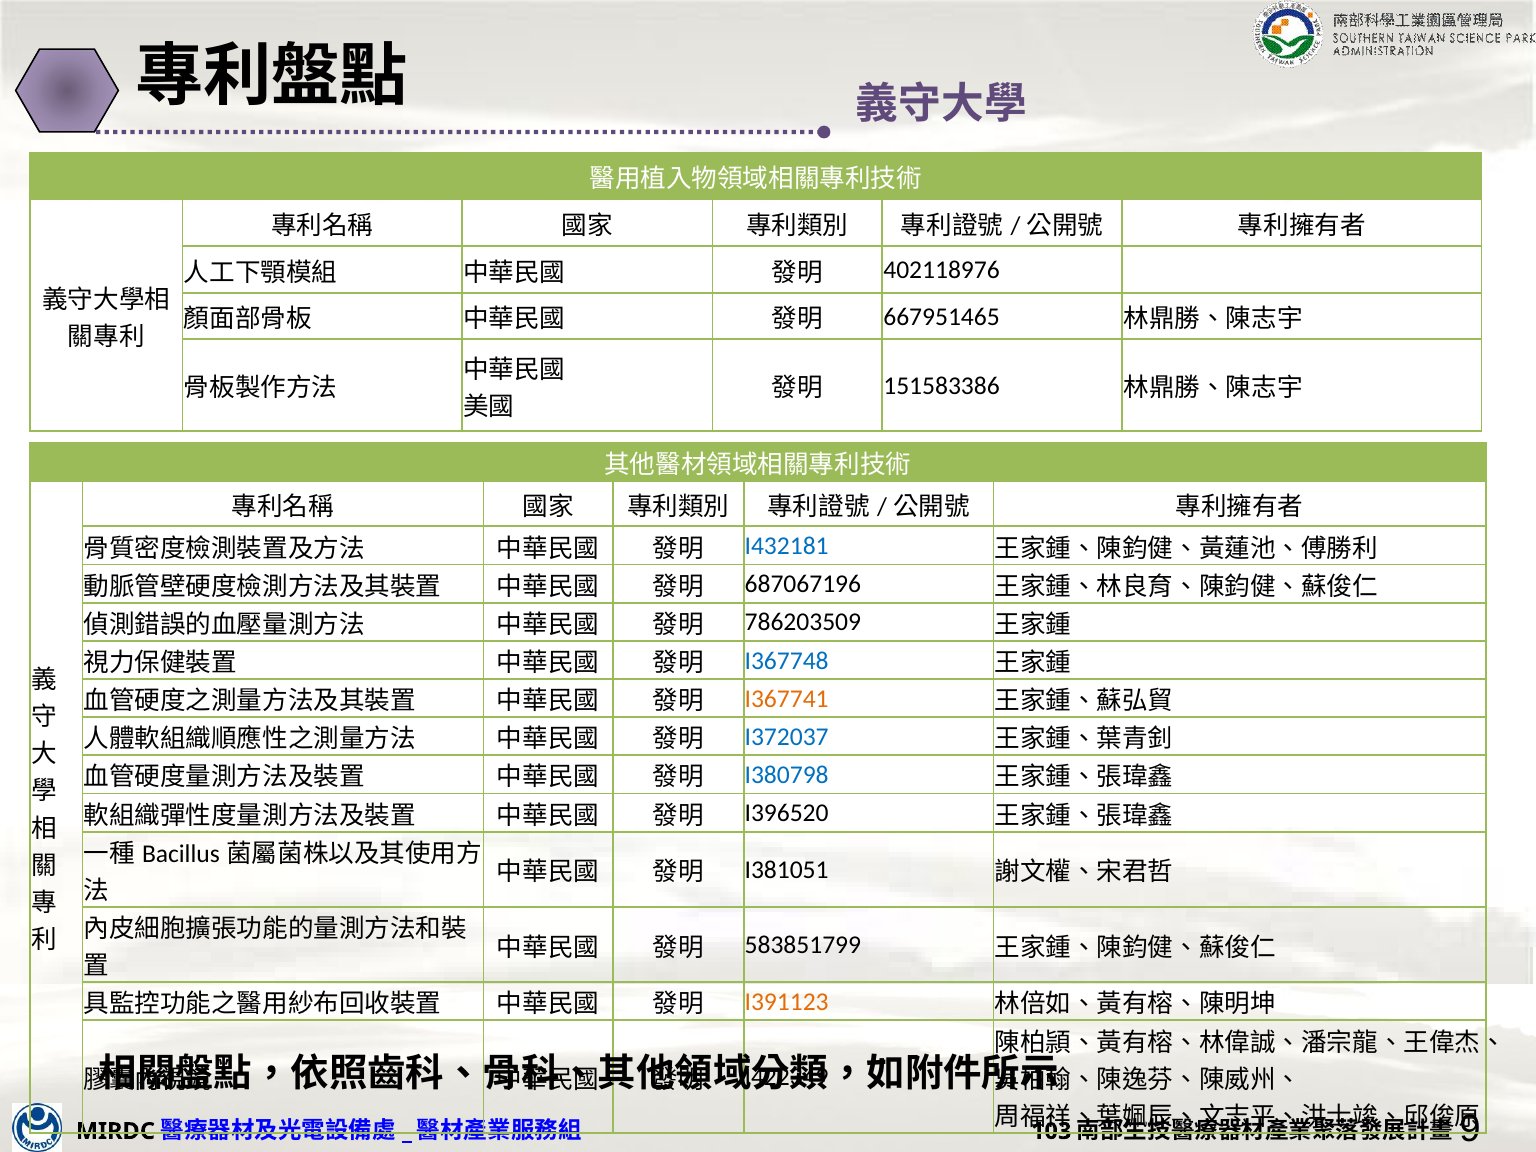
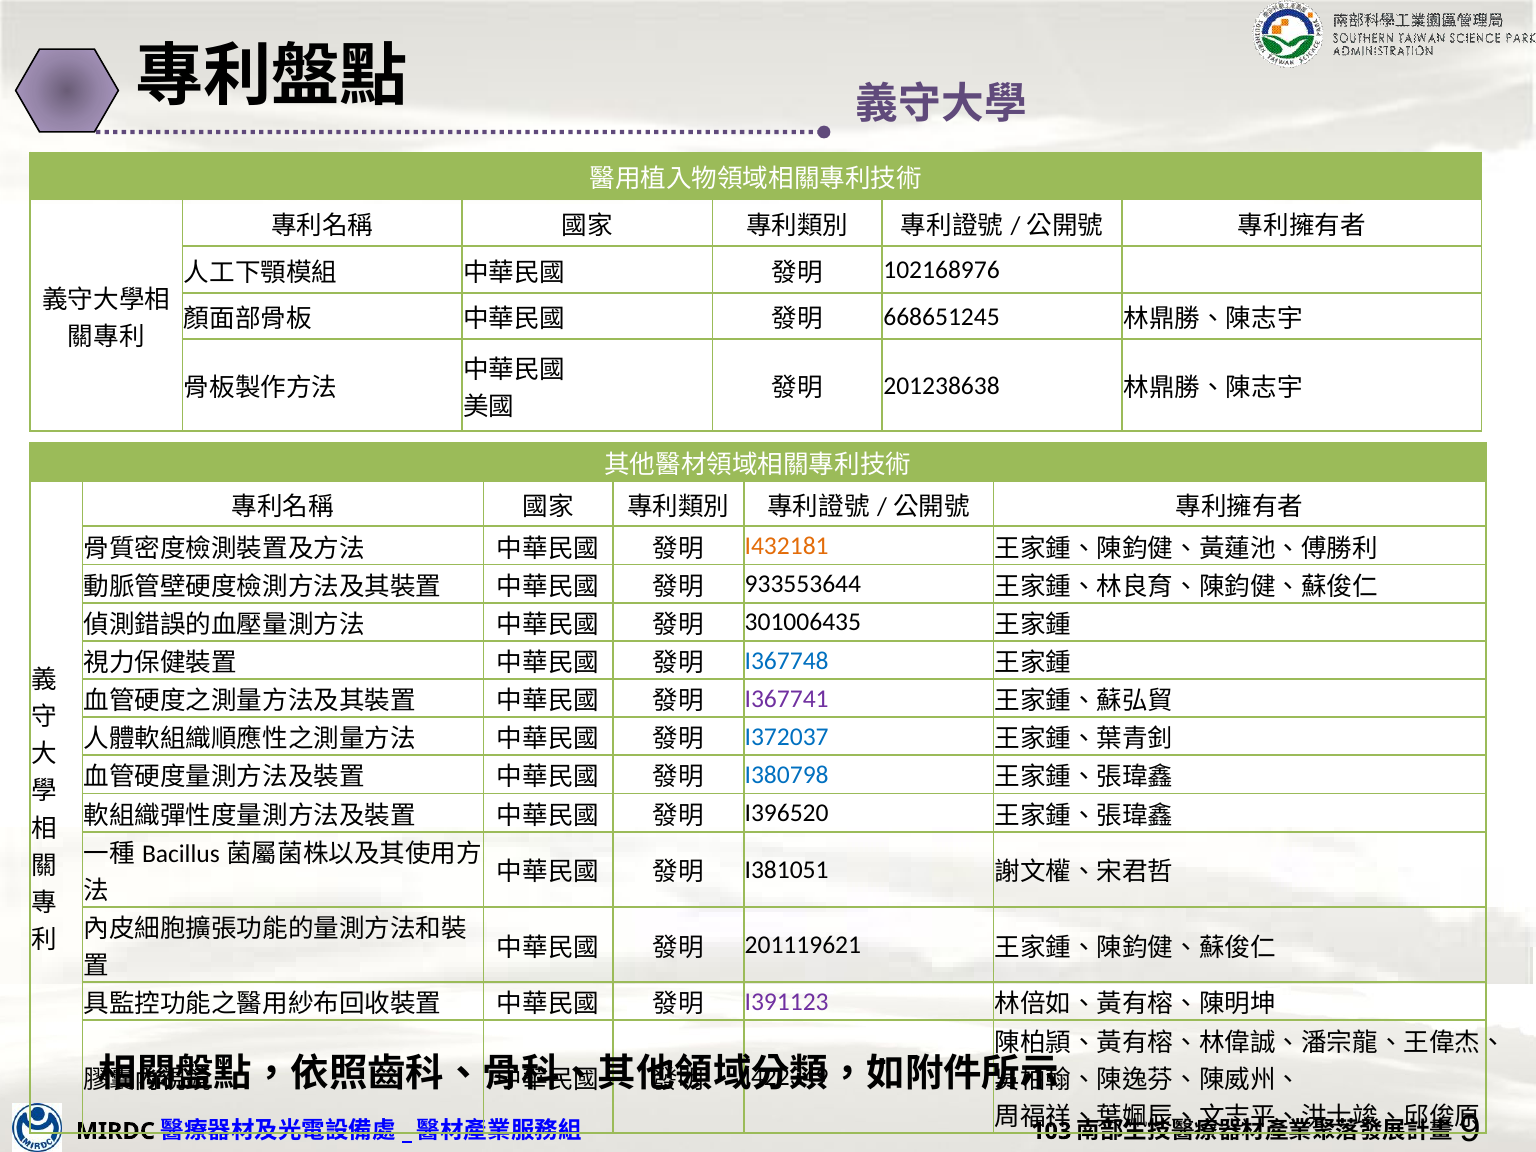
402118976: 402118976 -> 102168976
667951465: 667951465 -> 668651245
151583386: 151583386 -> 201238638
I432181 colour: blue -> orange
687067196: 687067196 -> 933553644
786203509: 786203509 -> 301006435
I367741 colour: orange -> purple
583851799: 583851799 -> 201119621
I391123 colour: orange -> purple
